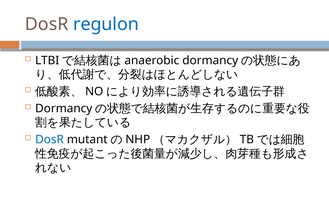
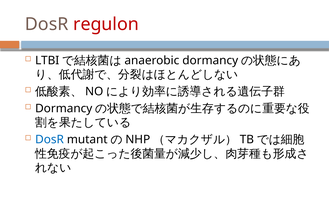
regulon colour: blue -> red
